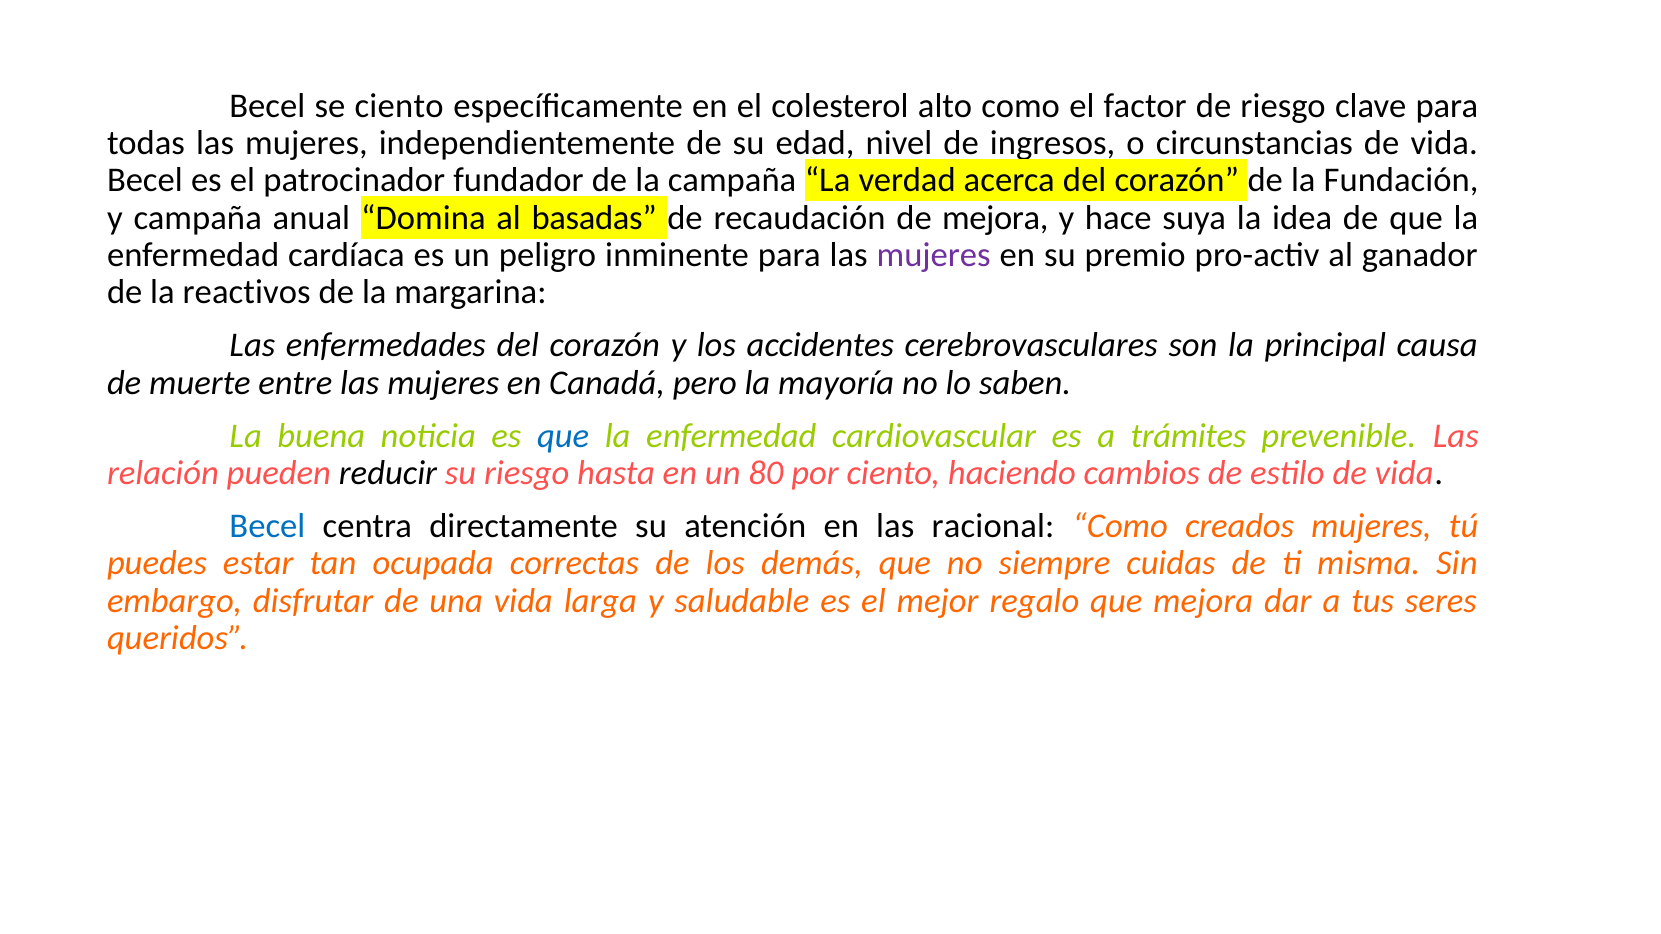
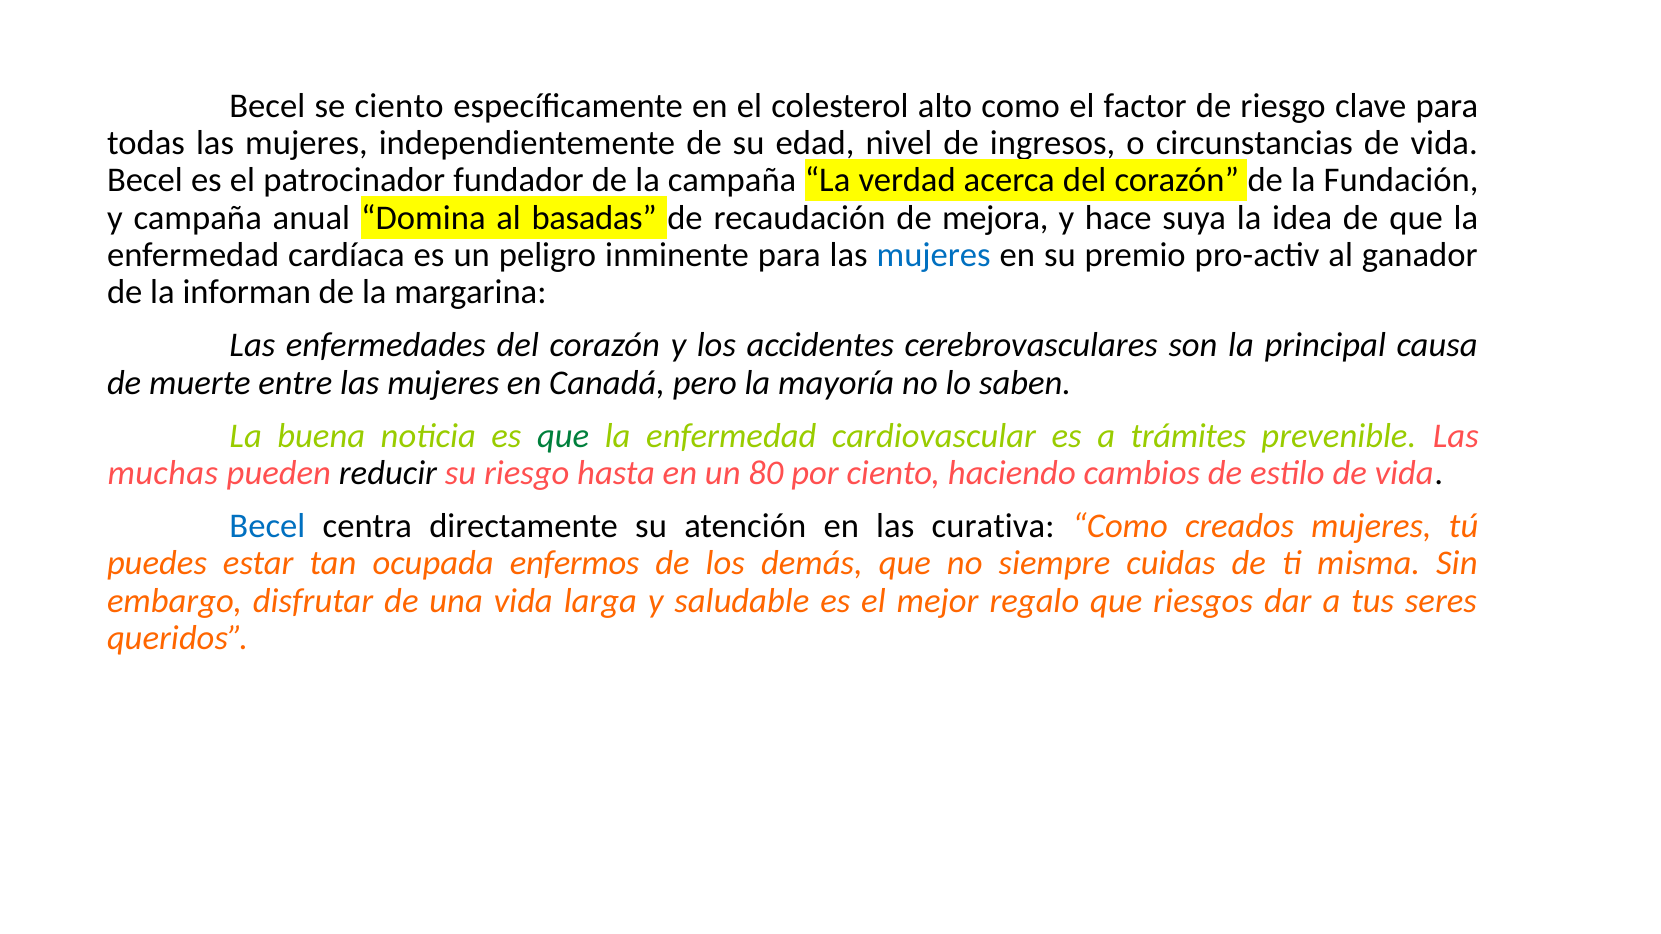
mujeres at (934, 255) colour: purple -> blue
reactivos: reactivos -> informan
que at (563, 436) colour: blue -> green
relación: relación -> muchas
racional: racional -> curativa
correctas: correctas -> enfermos
que mejora: mejora -> riesgos
